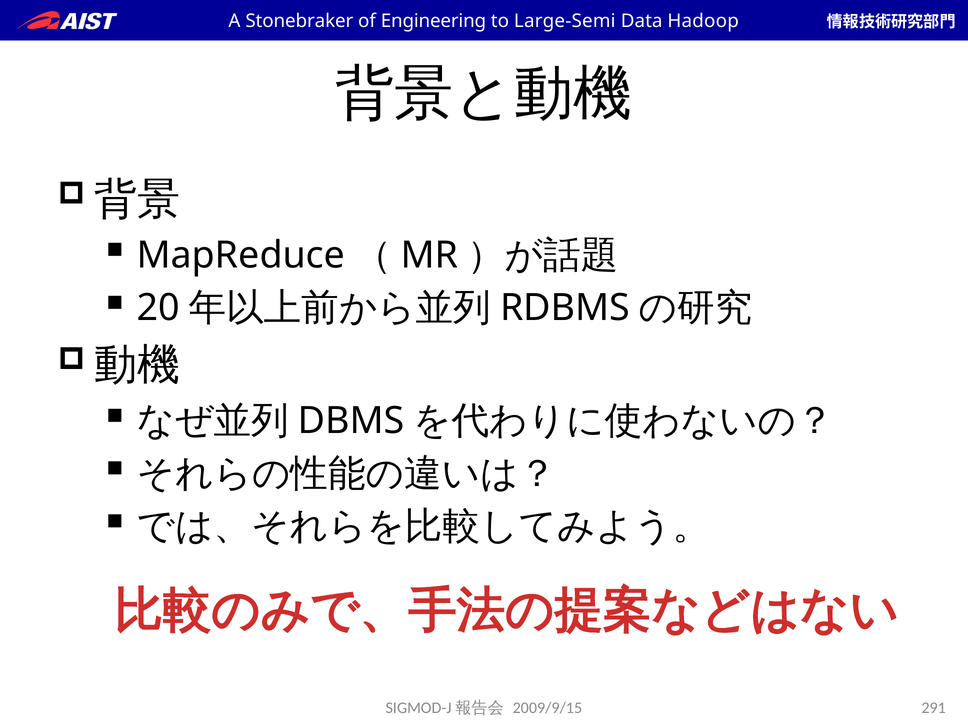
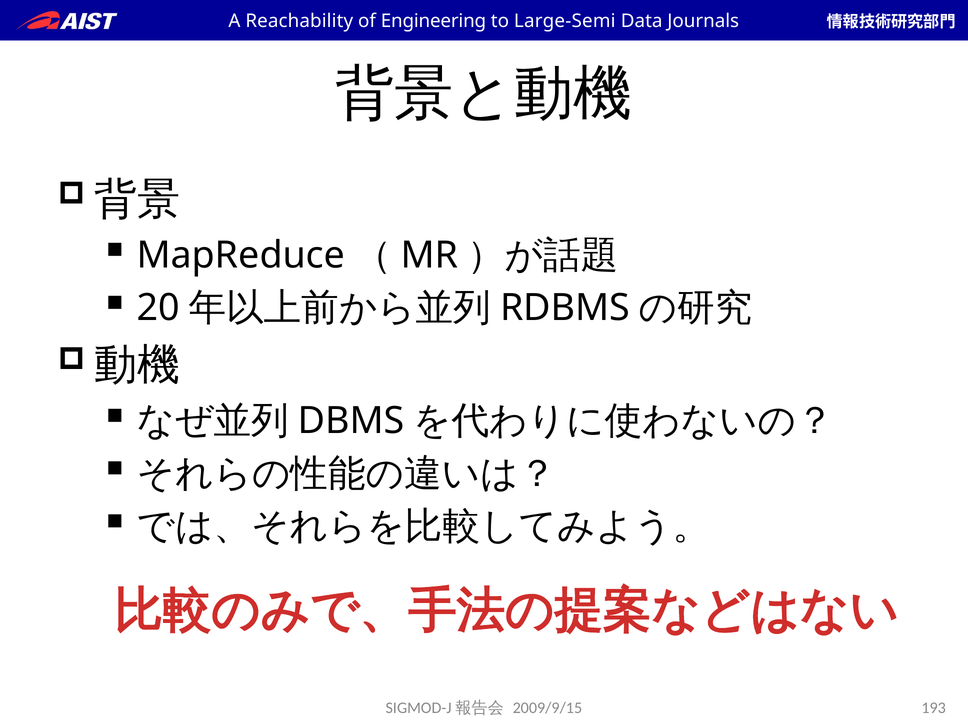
Stonebraker: Stonebraker -> Reachability
Hadoop: Hadoop -> Journals
291: 291 -> 193
